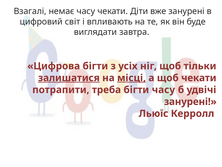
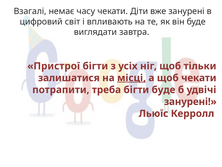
Цифрова: Цифрова -> Пристрої
залишатися underline: present -> none
бігти часу: часу -> буде
